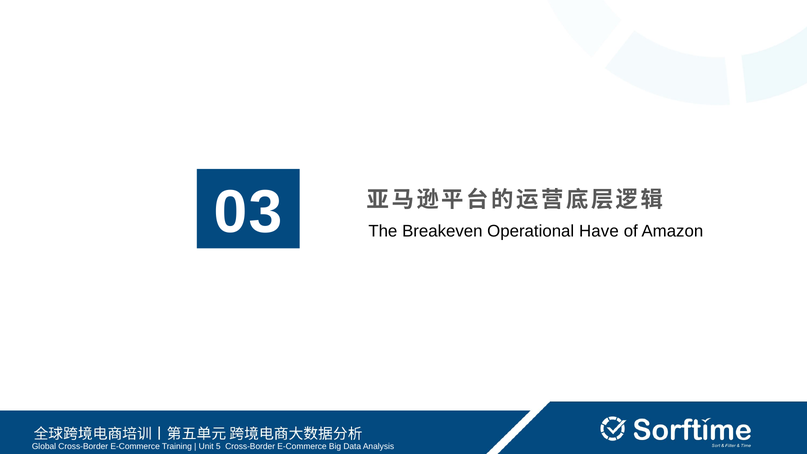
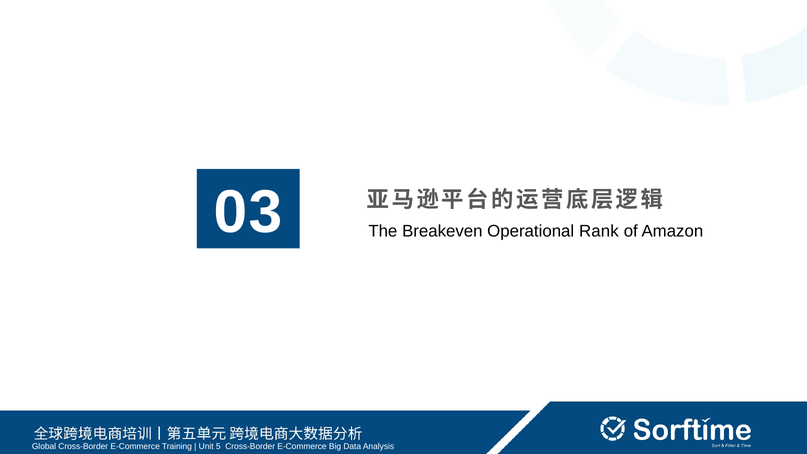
Have: Have -> Rank
